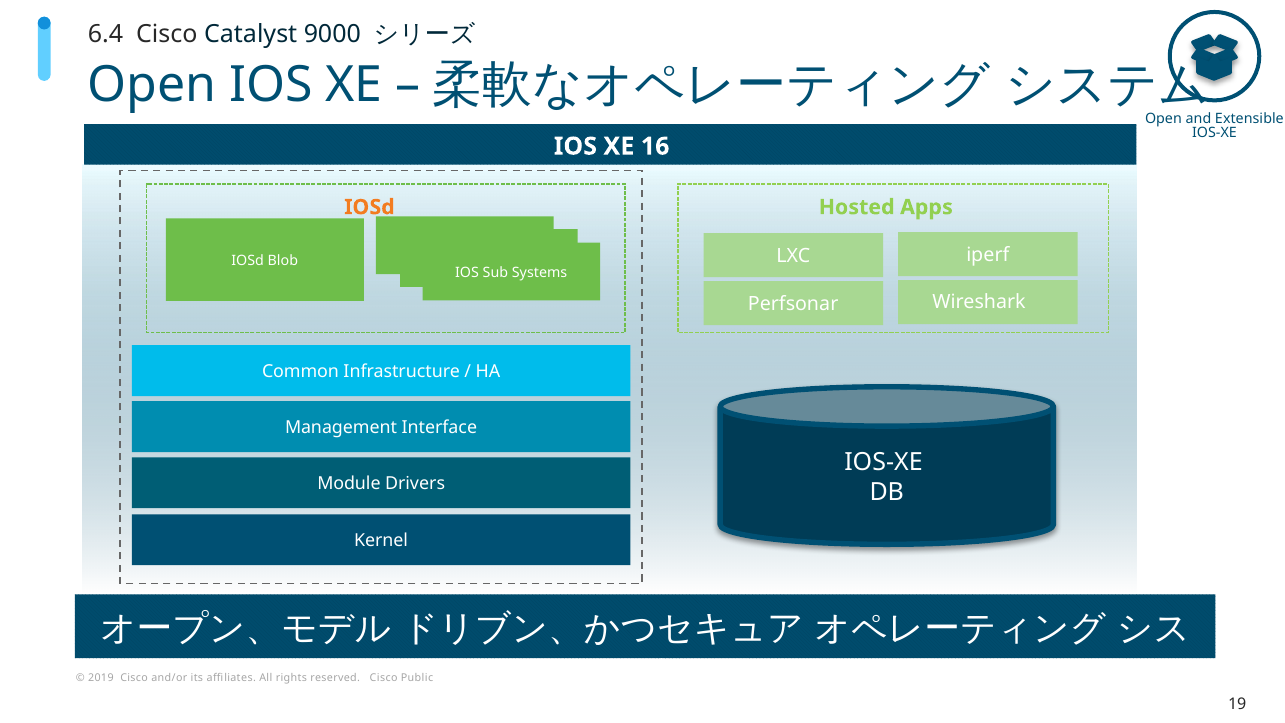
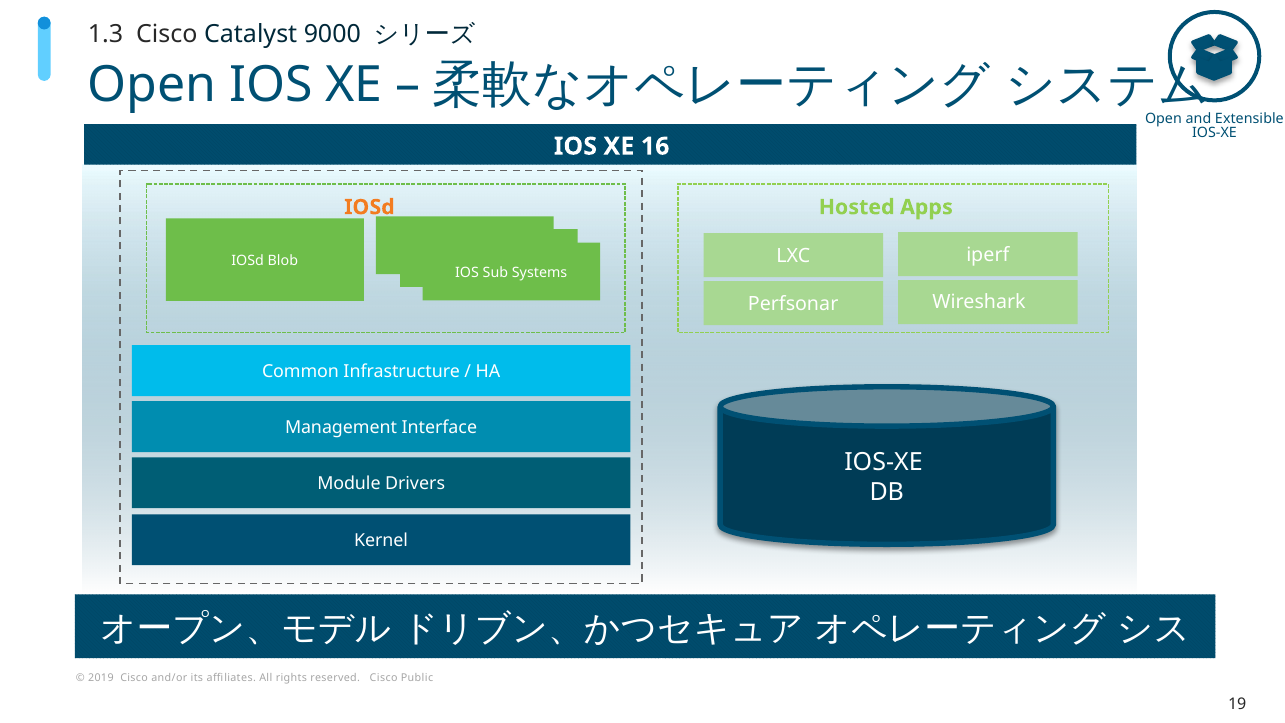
6.4: 6.4 -> 1.3
